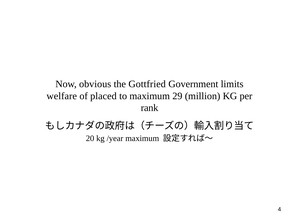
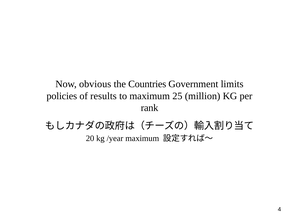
Gottfried: Gottfried -> Countries
welfare: welfare -> policies
placed: placed -> results
29: 29 -> 25
